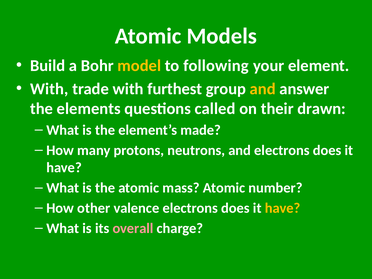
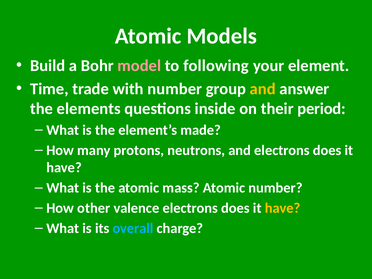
model colour: yellow -> pink
With at (49, 89): With -> Time
with furthest: furthest -> number
called: called -> inside
drawn: drawn -> period
overall colour: pink -> light blue
